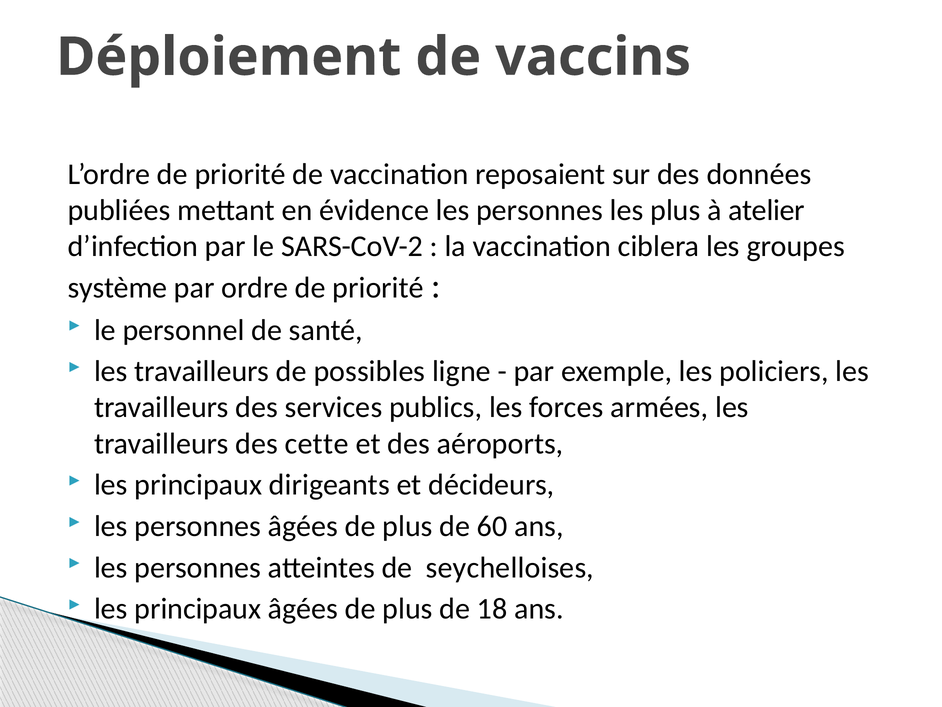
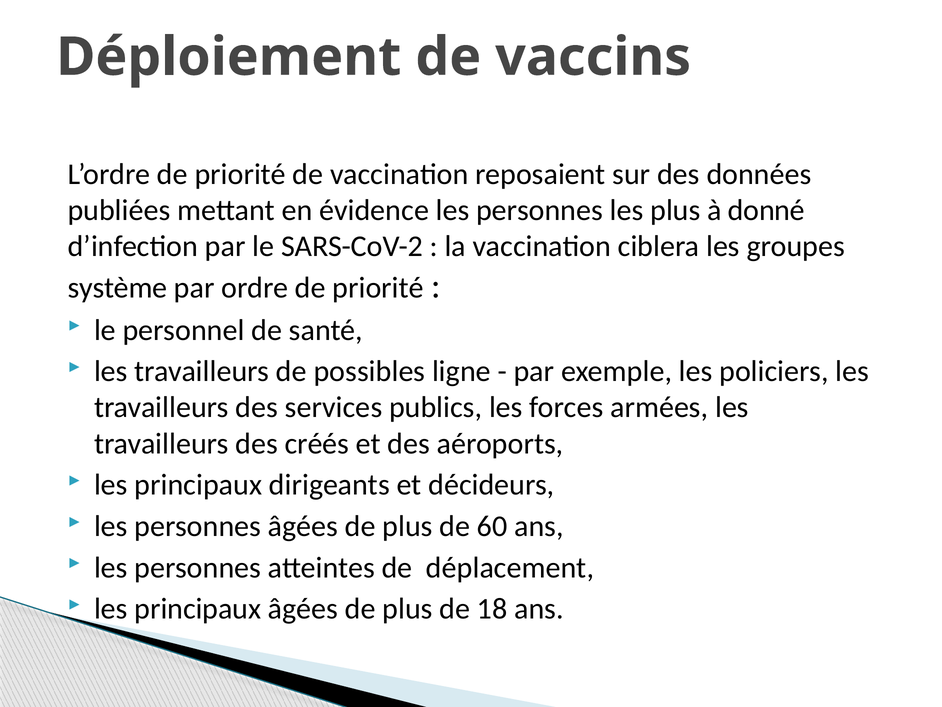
atelier: atelier -> donné
cette: cette -> créés
seychelloises: seychelloises -> déplacement
